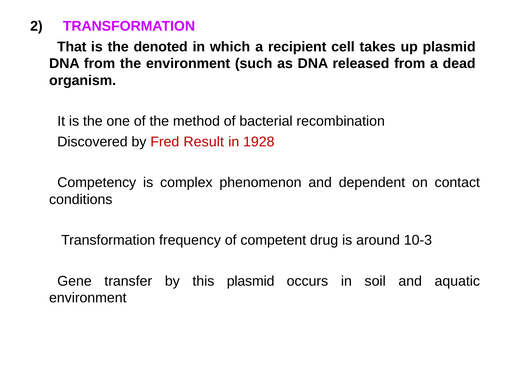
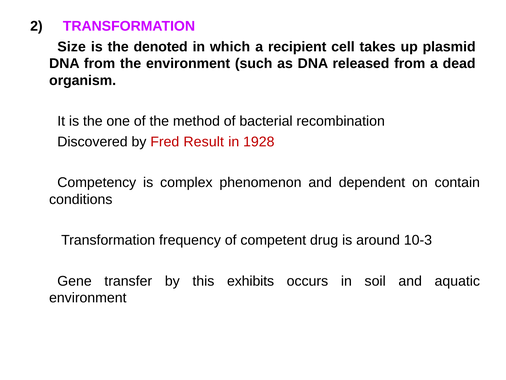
That: That -> Size
contact: contact -> contain
this plasmid: plasmid -> exhibits
